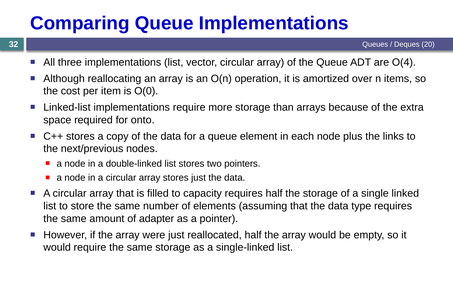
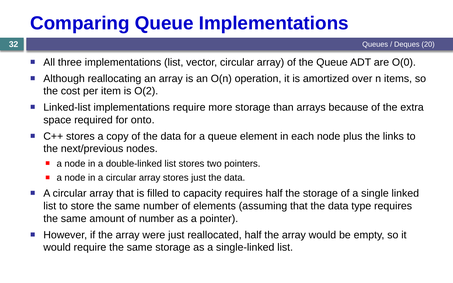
O(4: O(4 -> O(0
O(0: O(0 -> O(2
of adapter: adapter -> number
